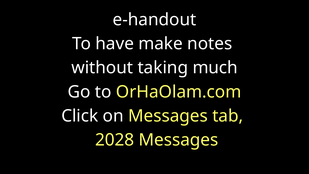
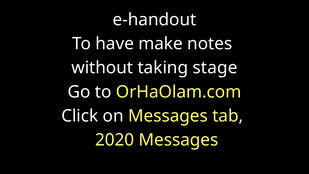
much: much -> stage
2028: 2028 -> 2020
